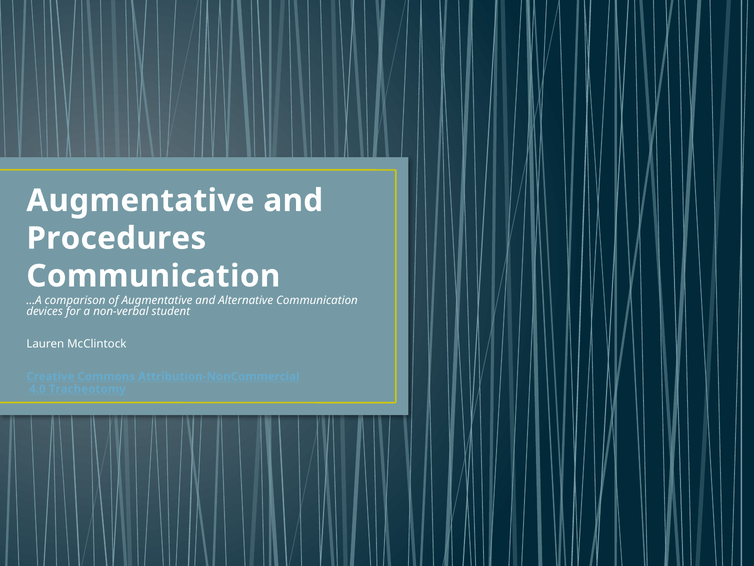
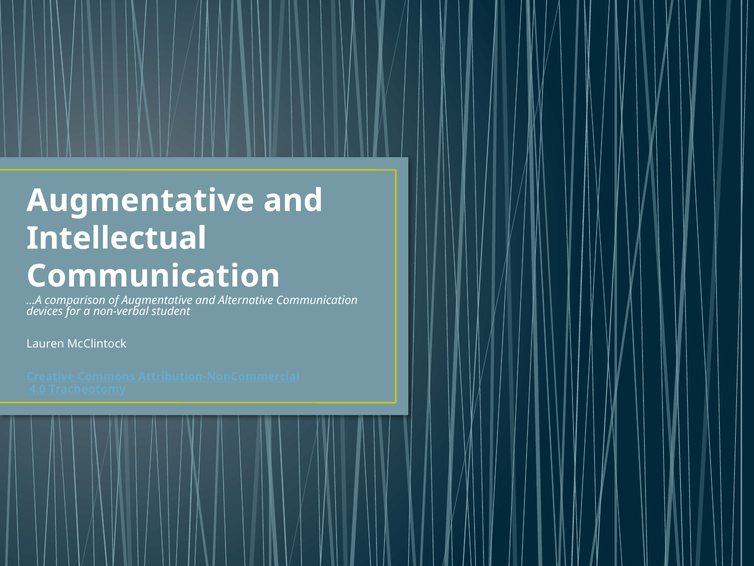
Procedures: Procedures -> Intellectual
